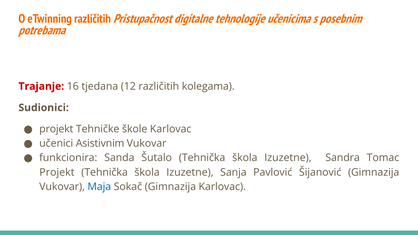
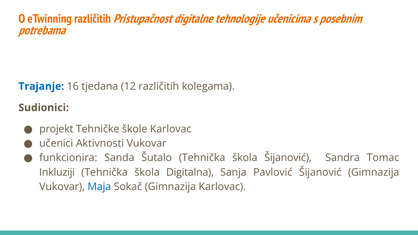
Trajanje colour: red -> blue
Asistivnim: Asistivnim -> Aktivnosti
Šutalo Tehnička škola Izuzetne: Izuzetne -> Šijanović
Projekt at (57, 172): Projekt -> Inkluziji
Izuzetne at (190, 172): Izuzetne -> Digitalna
